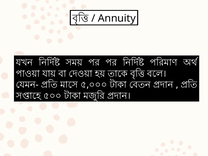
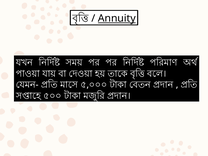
Annuity underline: none -> present
